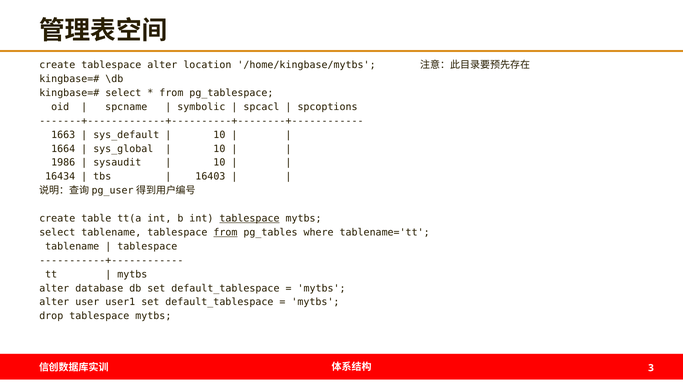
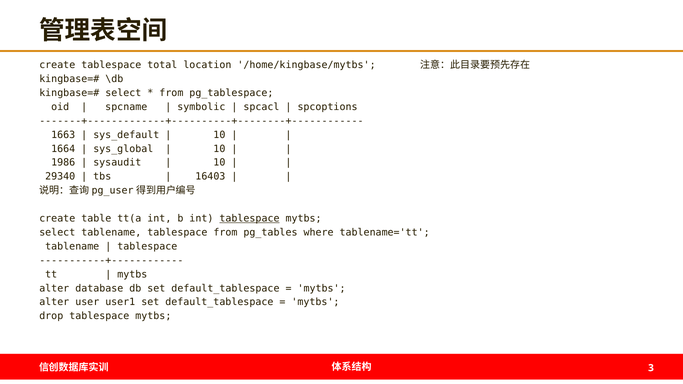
tablespace alter: alter -> total
16434: 16434 -> 29340
from at (225, 233) underline: present -> none
